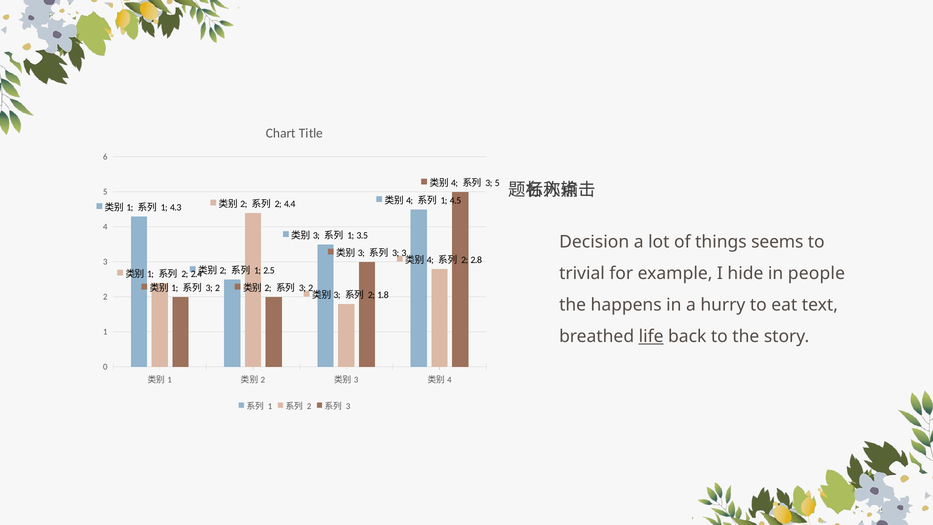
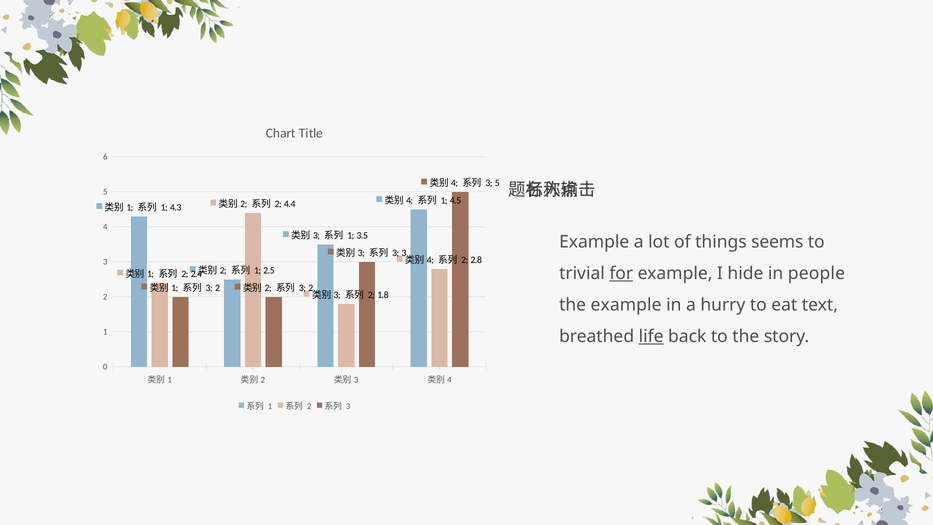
Decision at (594, 242): Decision -> Example
for underline: none -> present
the happens: happens -> example
